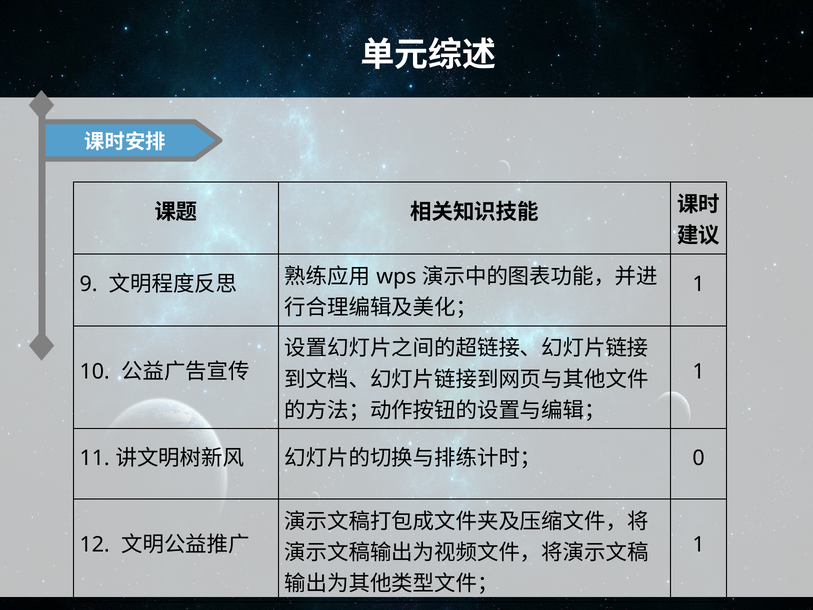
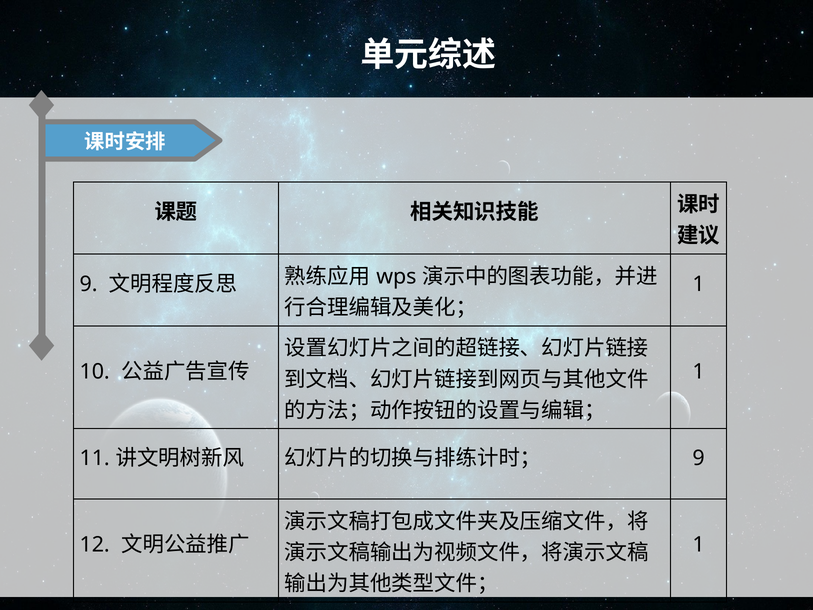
0 at (699, 458): 0 -> 9
